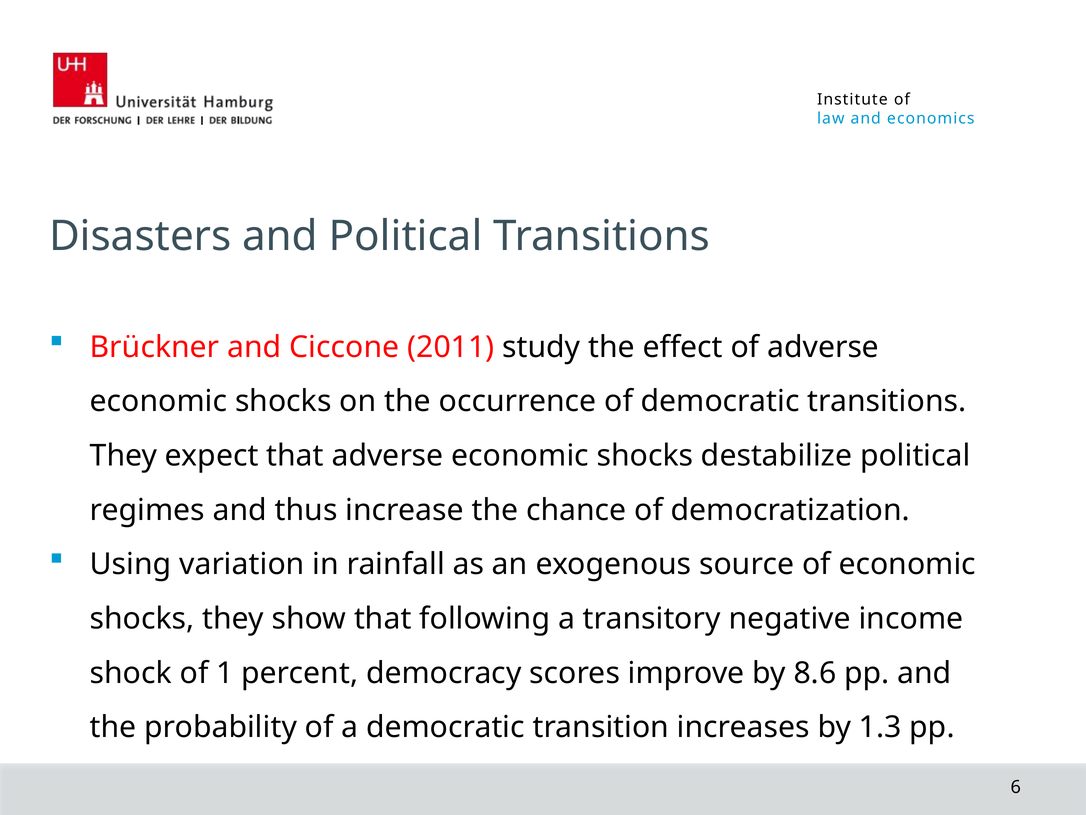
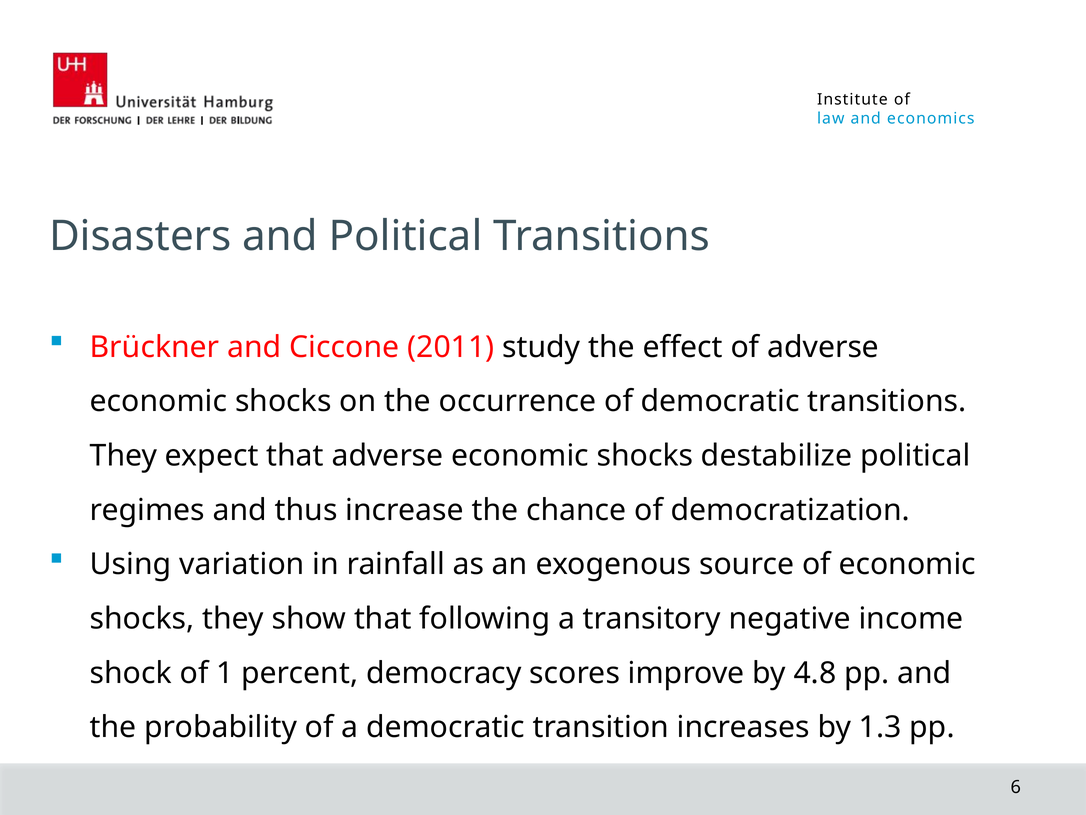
8.6: 8.6 -> 4.8
